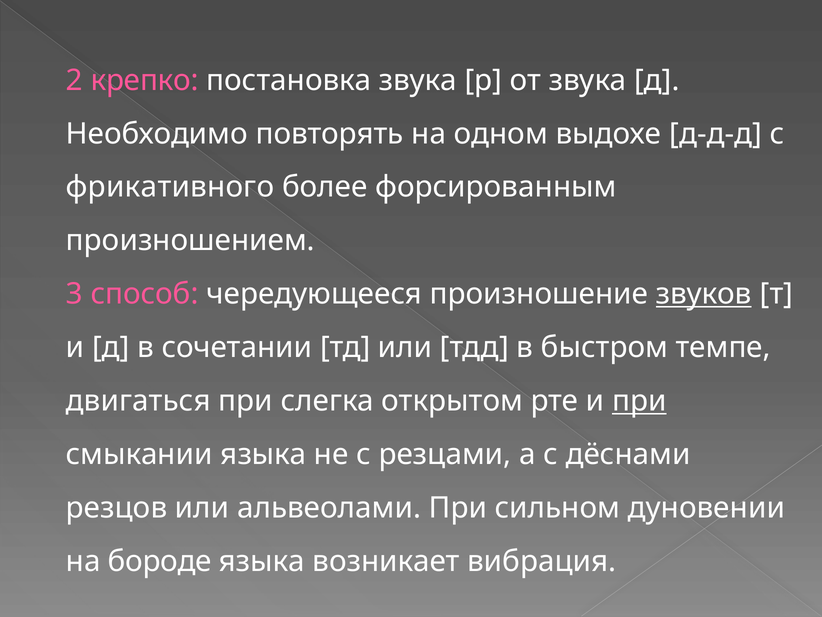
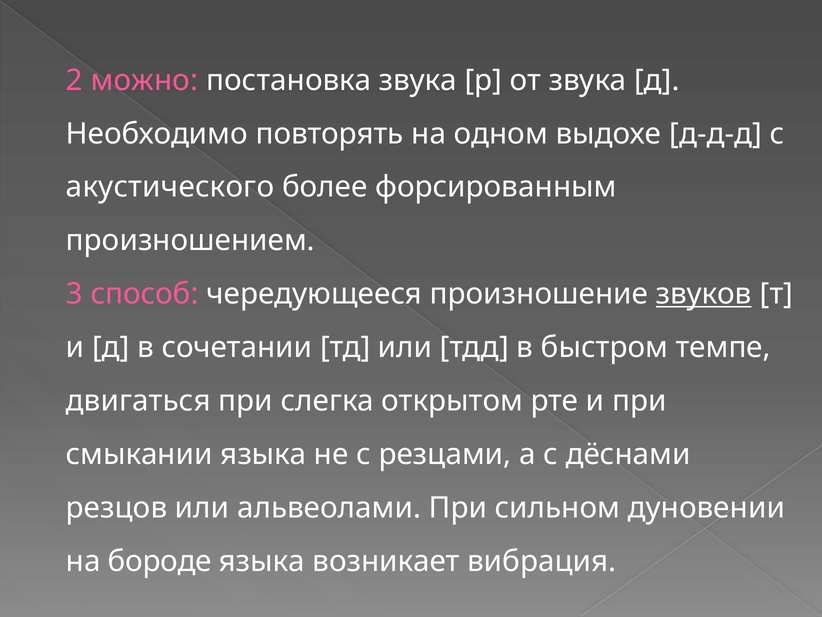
крепко: крепко -> можно
фрикативного: фрикативного -> акустического
при at (639, 401) underline: present -> none
